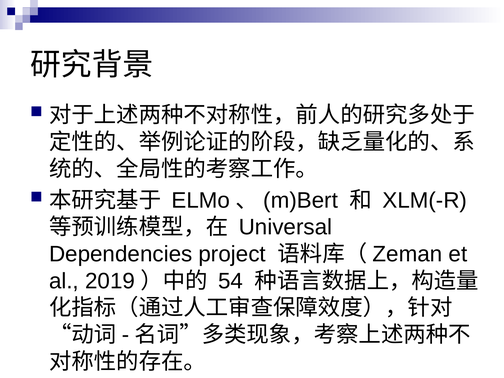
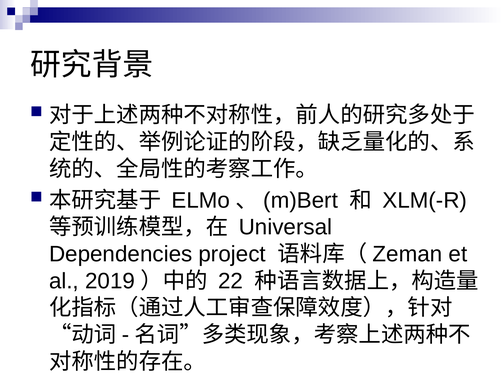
54: 54 -> 22
